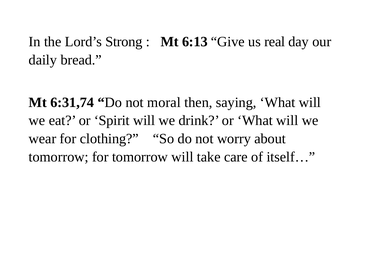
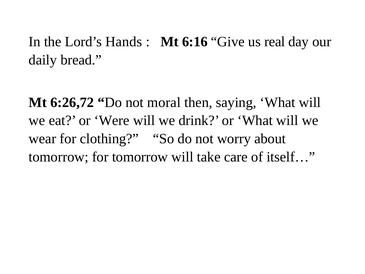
Strong: Strong -> Hands
6:13: 6:13 -> 6:16
6:31,74: 6:31,74 -> 6:26,72
Spirit: Spirit -> Were
